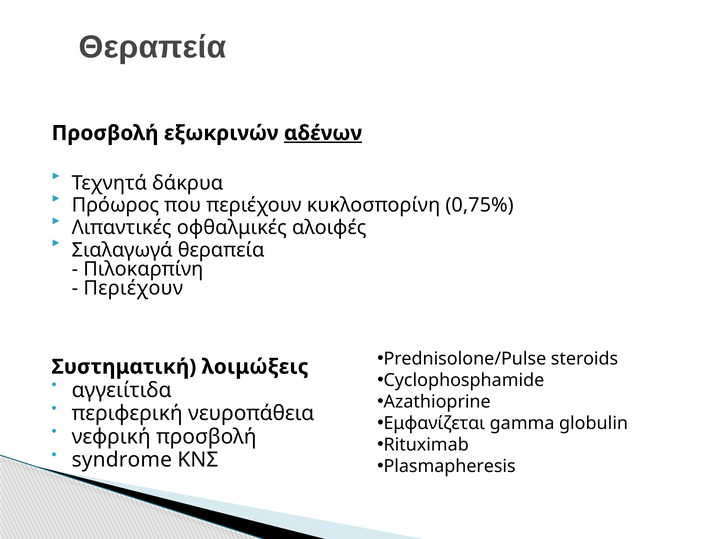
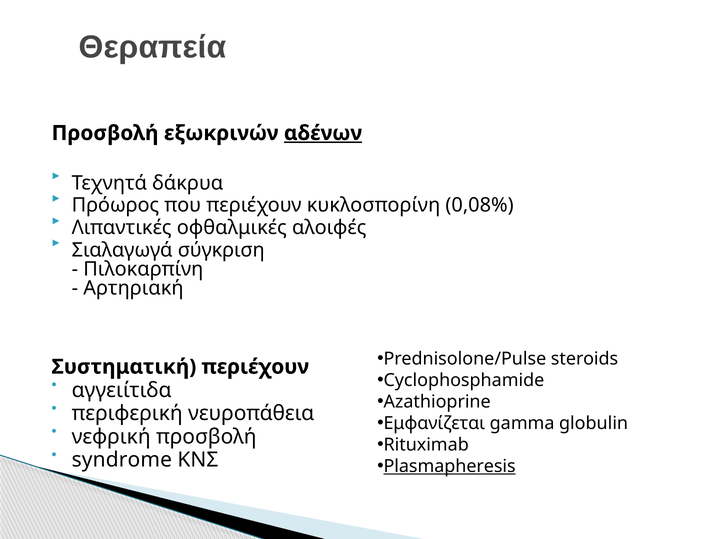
0,75%: 0,75% -> 0,08%
Σιαλαγωγά θεραπεία: θεραπεία -> σύγκριση
Περιέχουν at (133, 288): Περιέχουν -> Αρτηριακή
λοιμώξεις at (255, 366): λοιμώξεις -> περιέχουν
Plasmapheresis underline: none -> present
